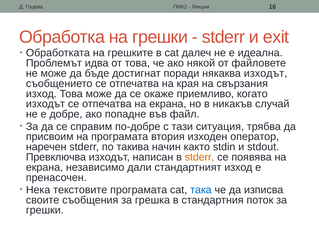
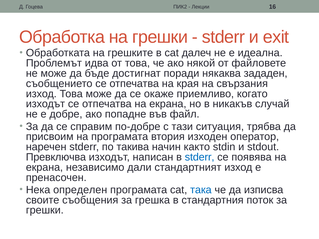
някаква изходът: изходът -> зададен
stderr at (200, 157) colour: orange -> blue
текстовите: текстовите -> определен
